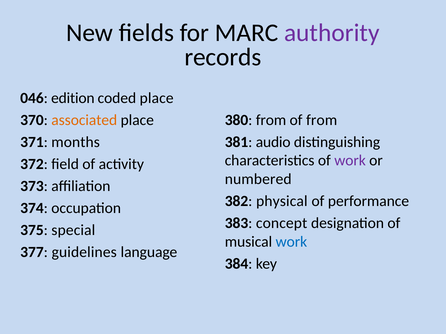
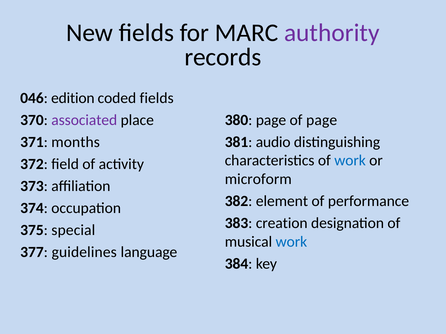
coded place: place -> fields
associated colour: orange -> purple
380 from: from -> page
of from: from -> page
work at (350, 161) colour: purple -> blue
numbered: numbered -> microform
physical: physical -> element
concept: concept -> creation
